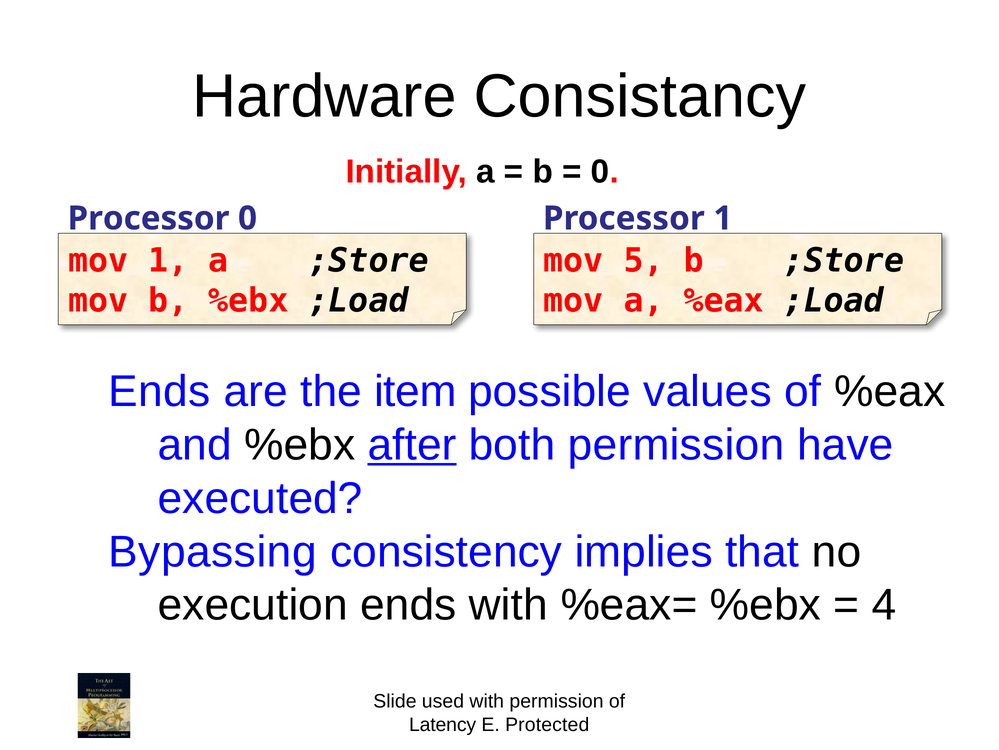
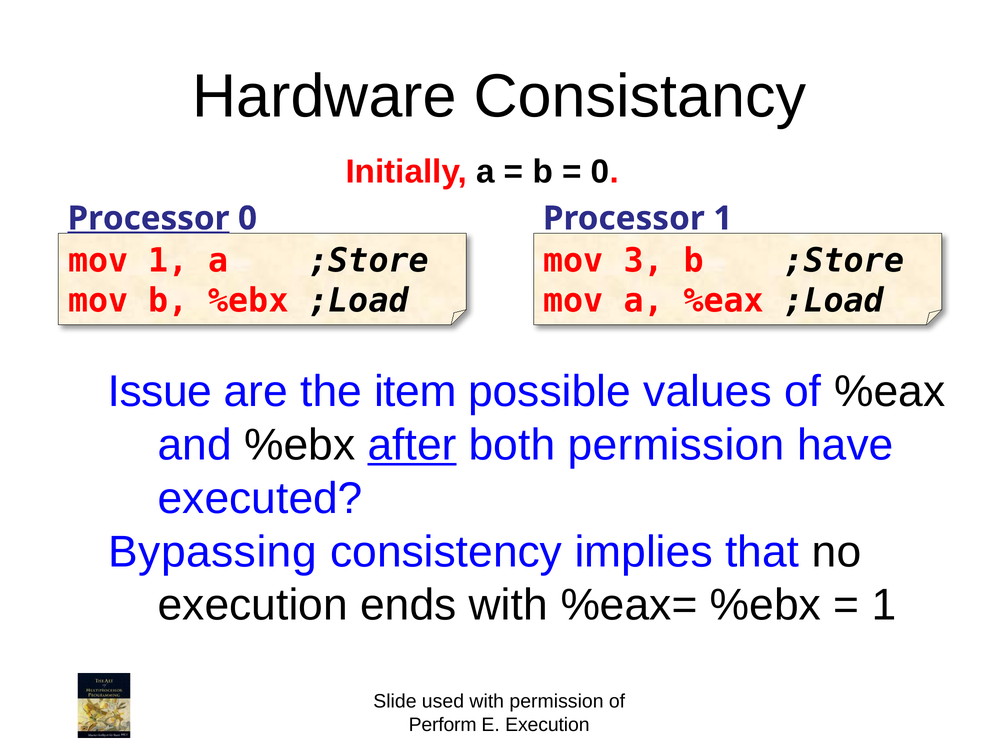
Processor at (148, 218) underline: none -> present
5: 5 -> 3
Ends at (159, 391): Ends -> Issue
4 at (884, 605): 4 -> 1
Latency: Latency -> Perform
E Protected: Protected -> Execution
